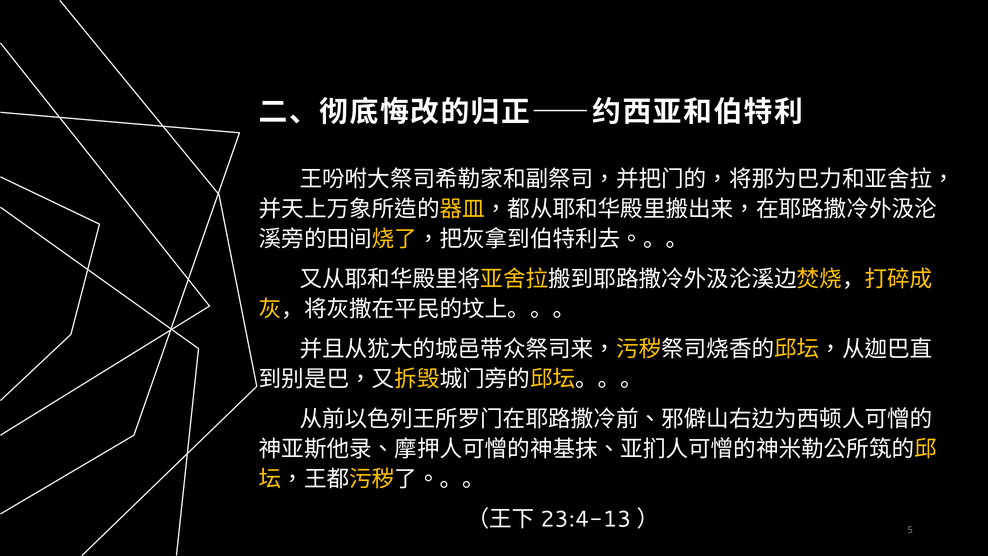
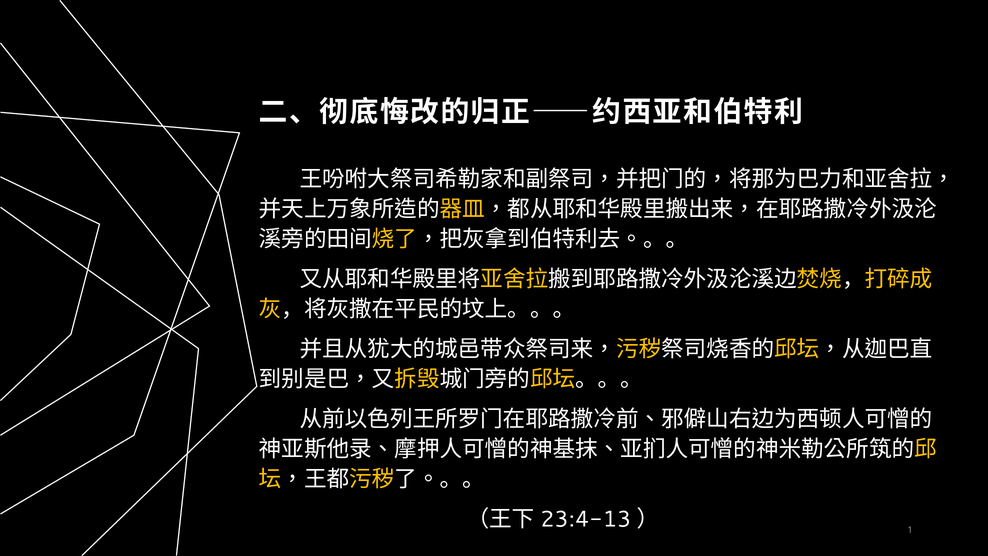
5: 5 -> 1
